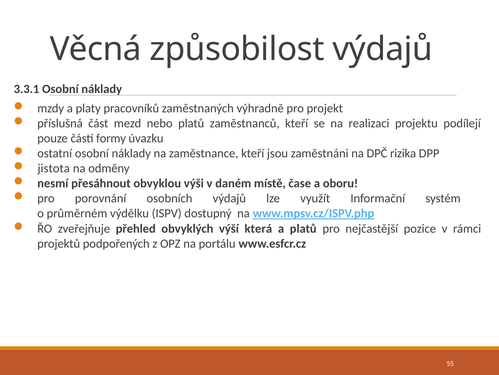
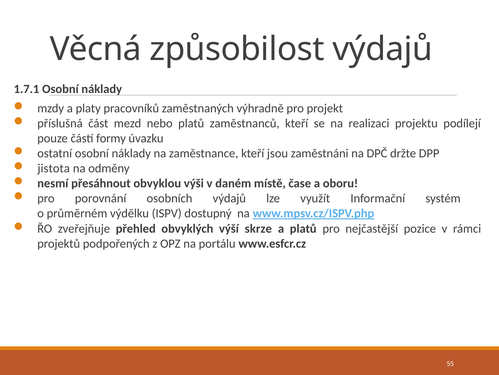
3.3.1: 3.3.1 -> 1.7.1
rizika: rizika -> držte
která: která -> skrze
